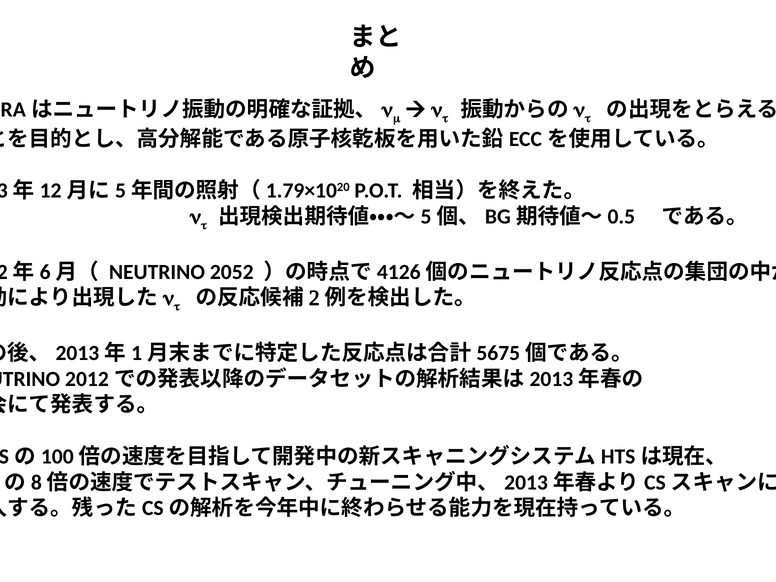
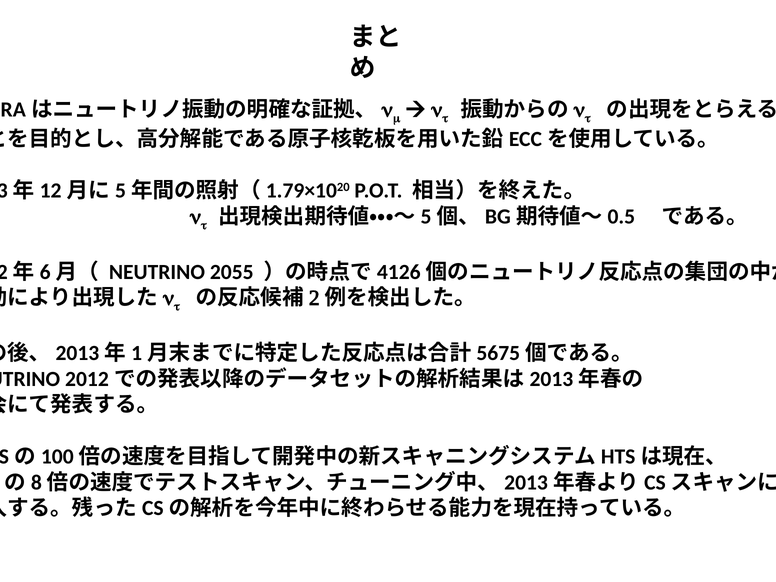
2052: 2052 -> 2055
